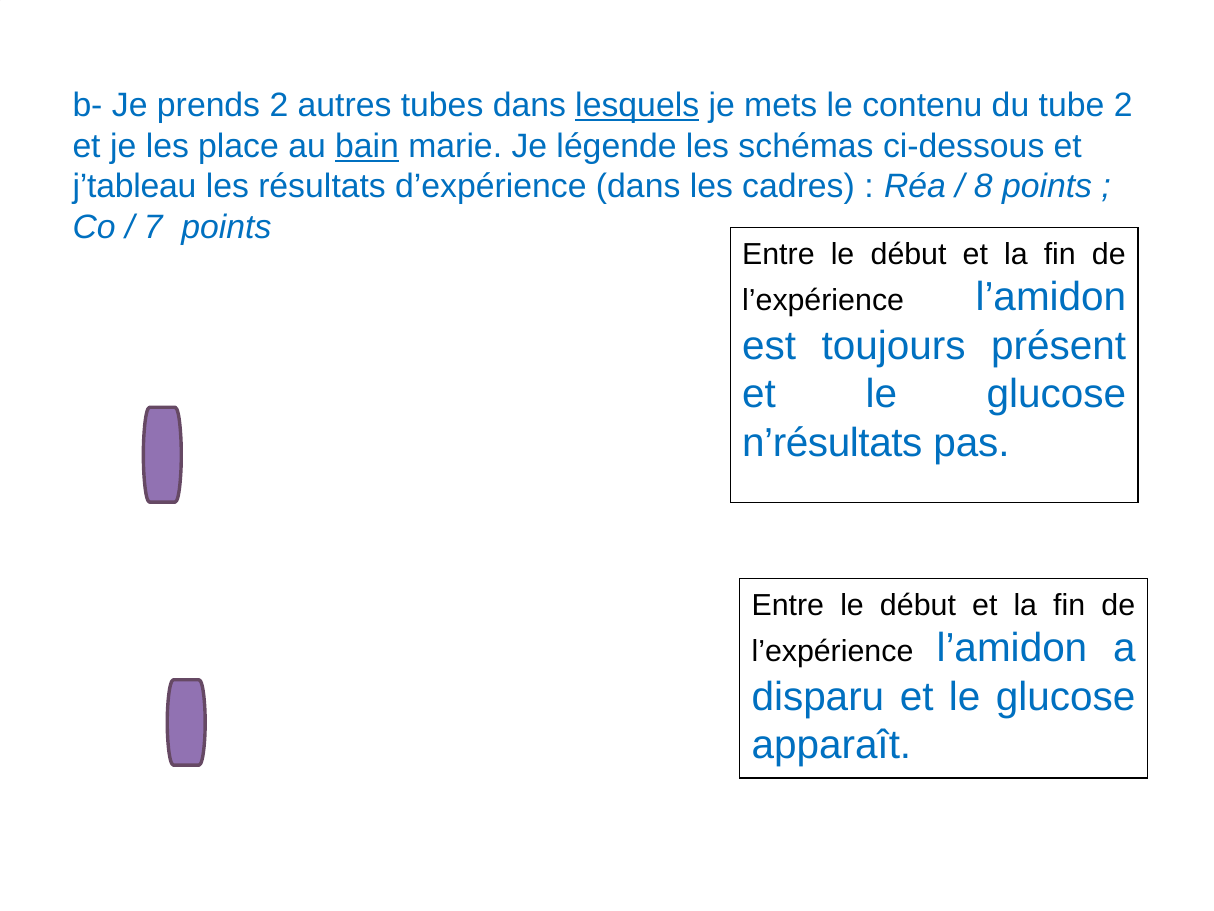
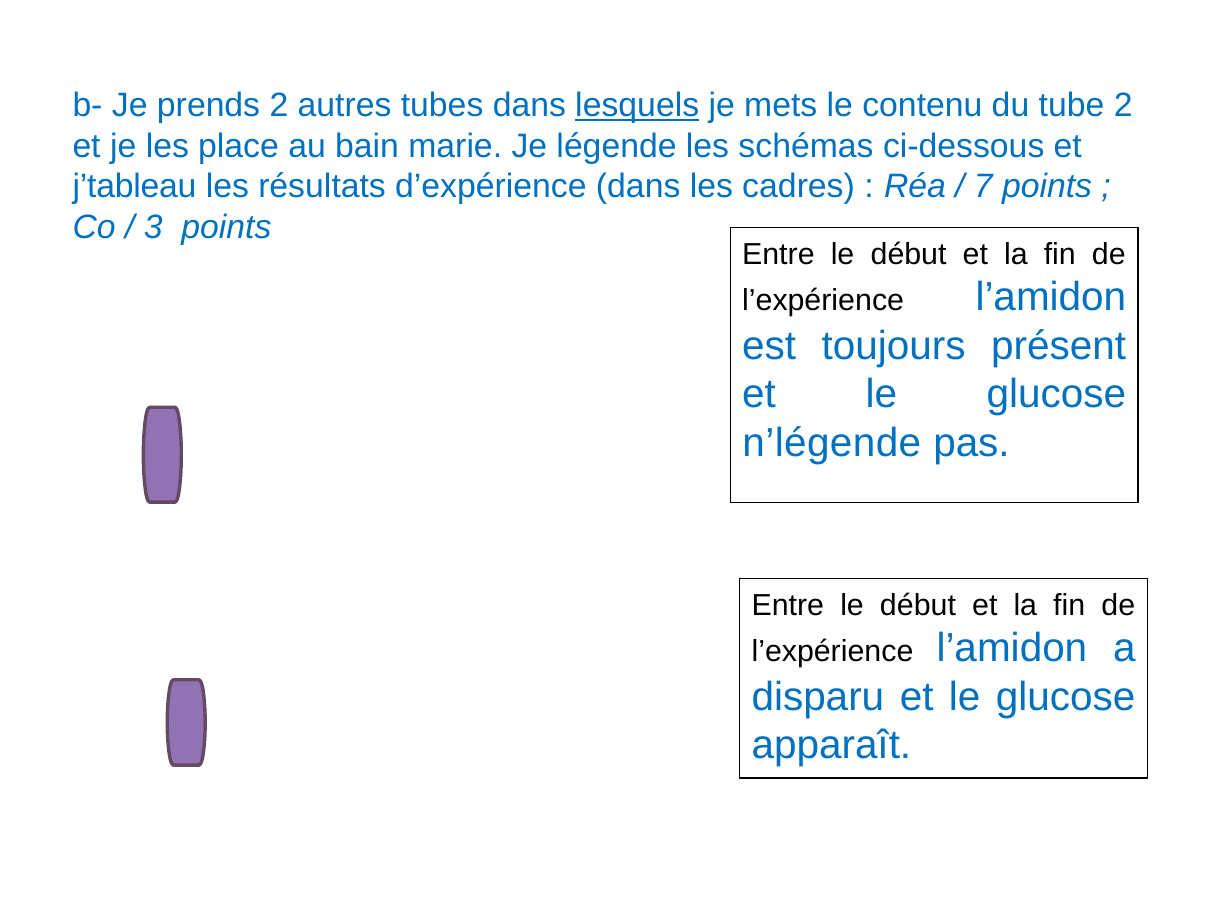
bain underline: present -> none
8: 8 -> 7
7: 7 -> 3
n’résultats: n’résultats -> n’légende
